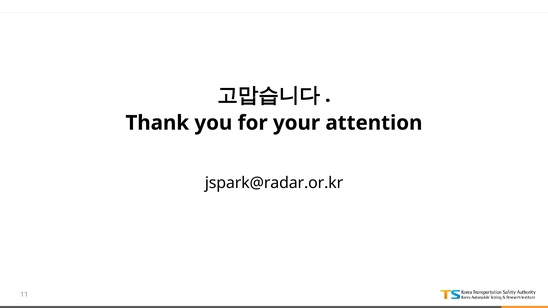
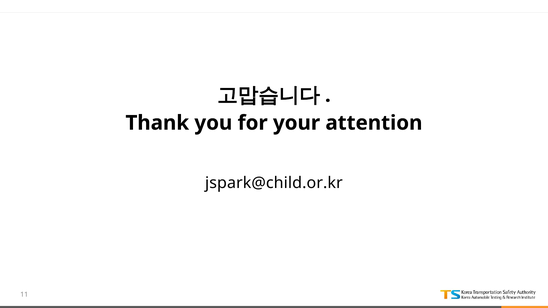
jspark@radar.or.kr: jspark@radar.or.kr -> jspark@child.or.kr
